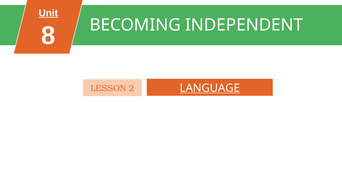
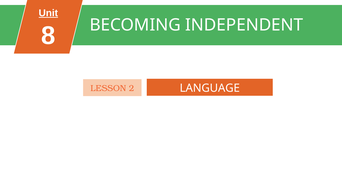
LANGUAGE underline: present -> none
